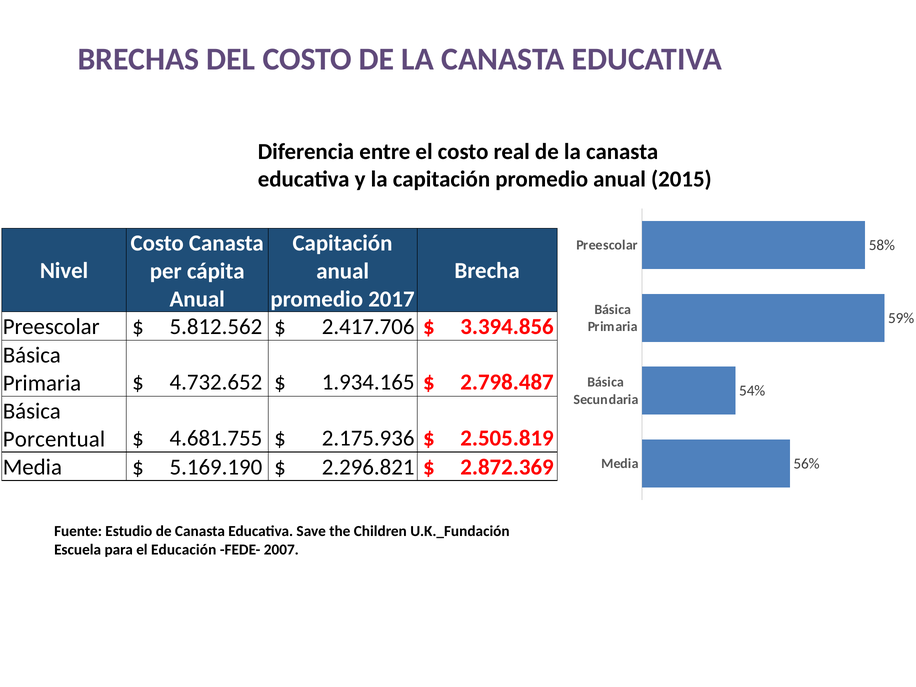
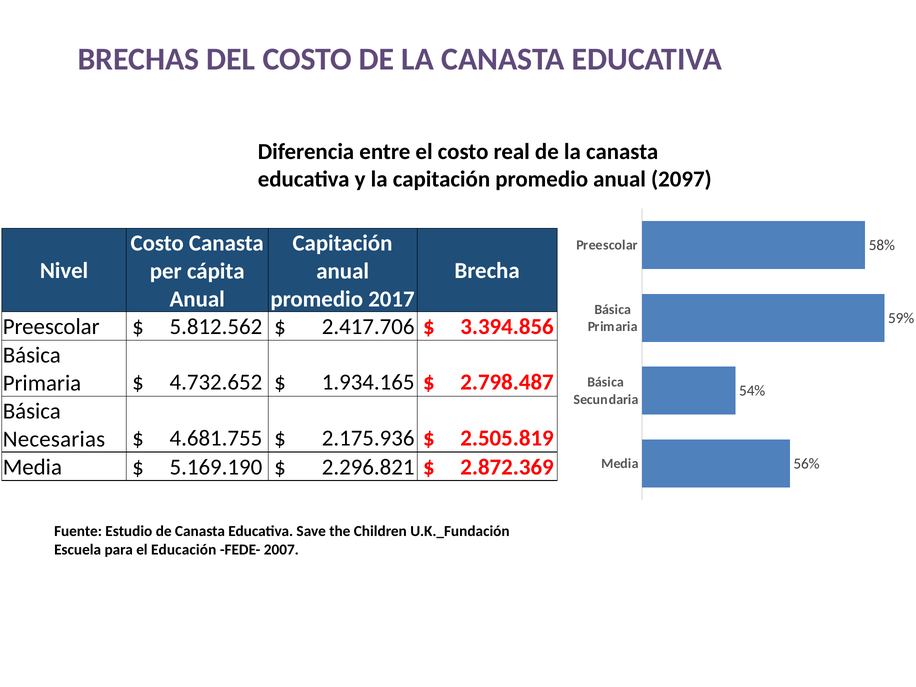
2015: 2015 -> 2097
Porcentual: Porcentual -> Necesarias
